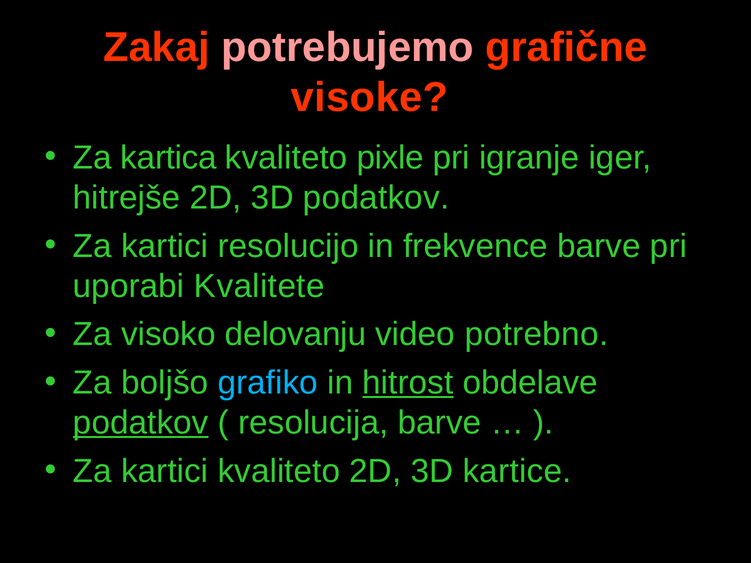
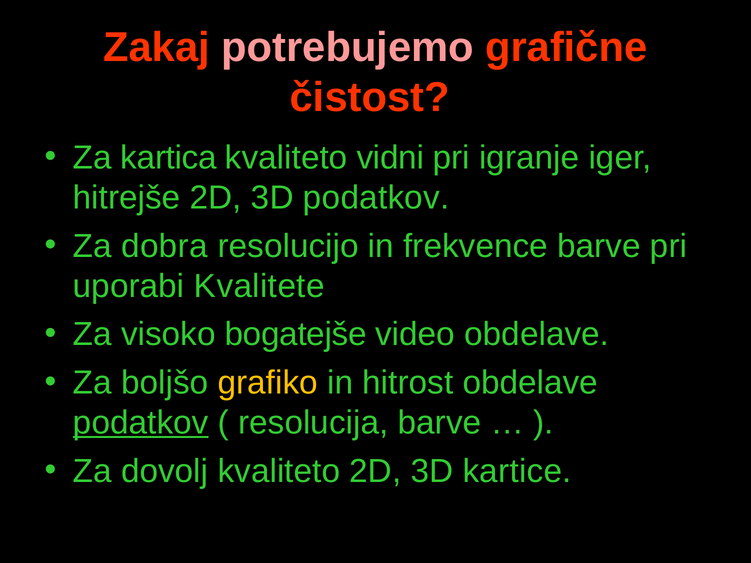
visoke: visoke -> čistost
pixle: pixle -> vidni
kartici at (165, 246): kartici -> dobra
delovanju: delovanju -> bogatejše
video potrebno: potrebno -> obdelave
grafiko colour: light blue -> yellow
hitrost underline: present -> none
kartici at (165, 471): kartici -> dovolj
